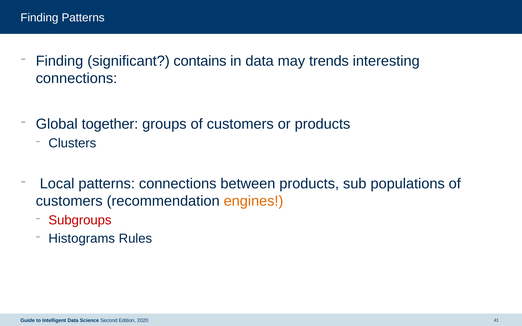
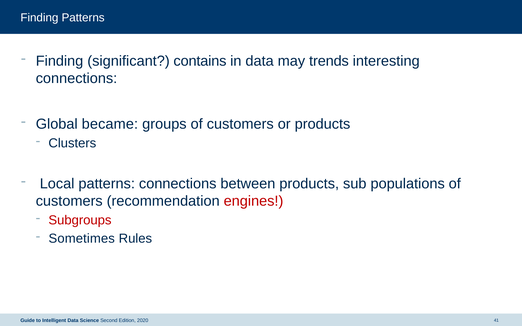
together: together -> became
engines colour: orange -> red
Histograms: Histograms -> Sometimes
